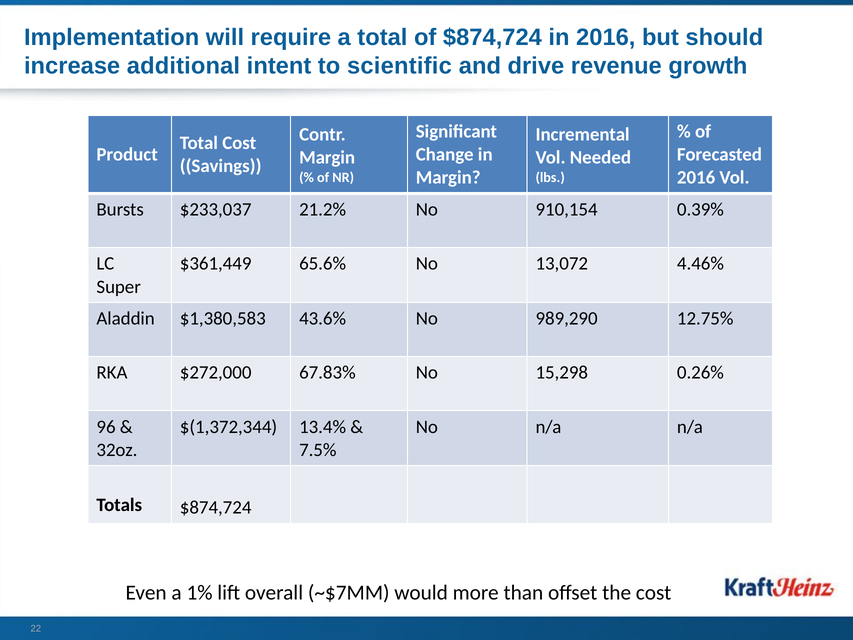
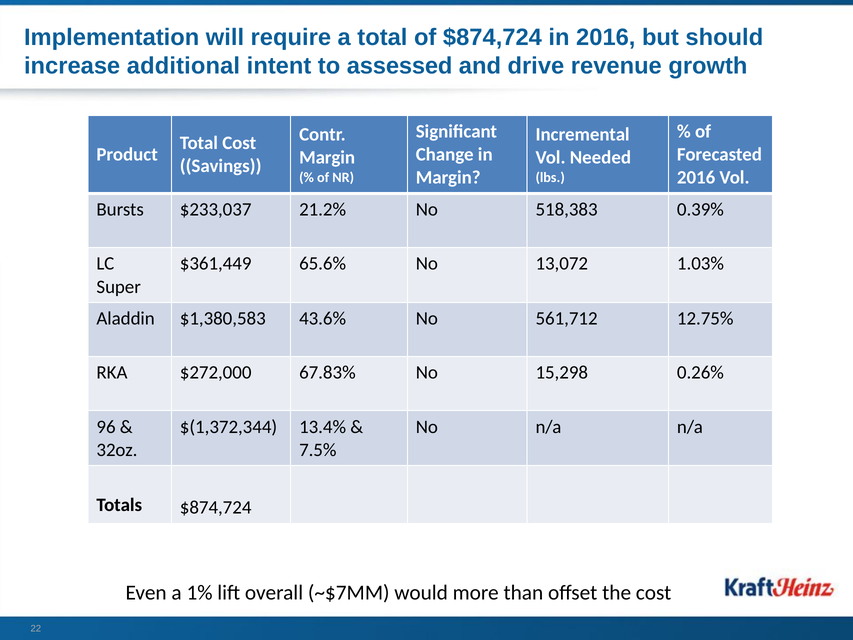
scientific: scientific -> assessed
910,154: 910,154 -> 518,383
4.46%: 4.46% -> 1.03%
989,290: 989,290 -> 561,712
